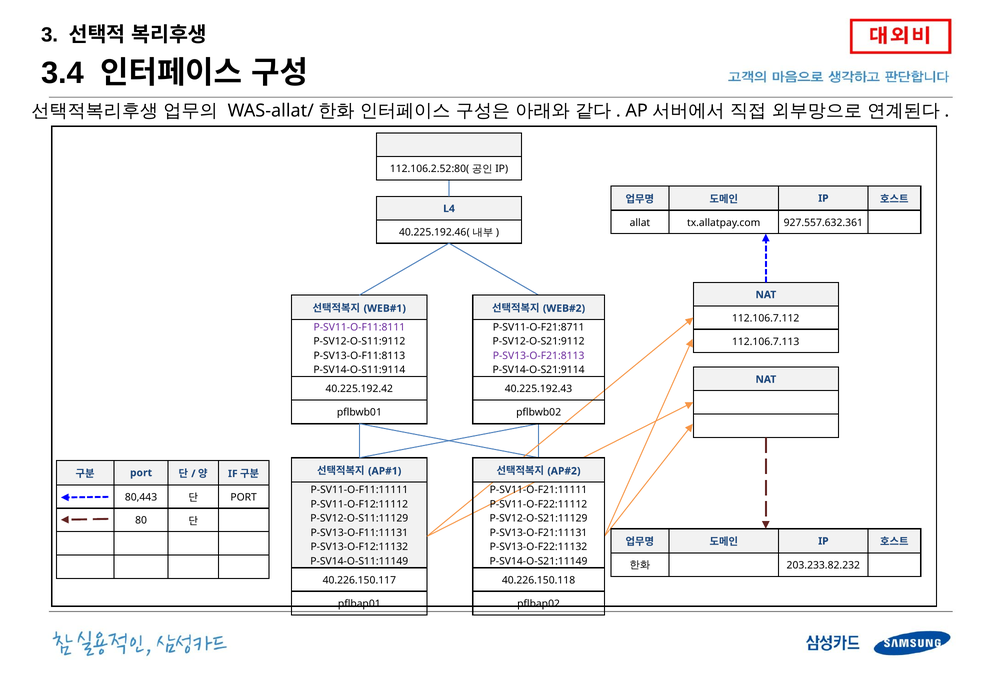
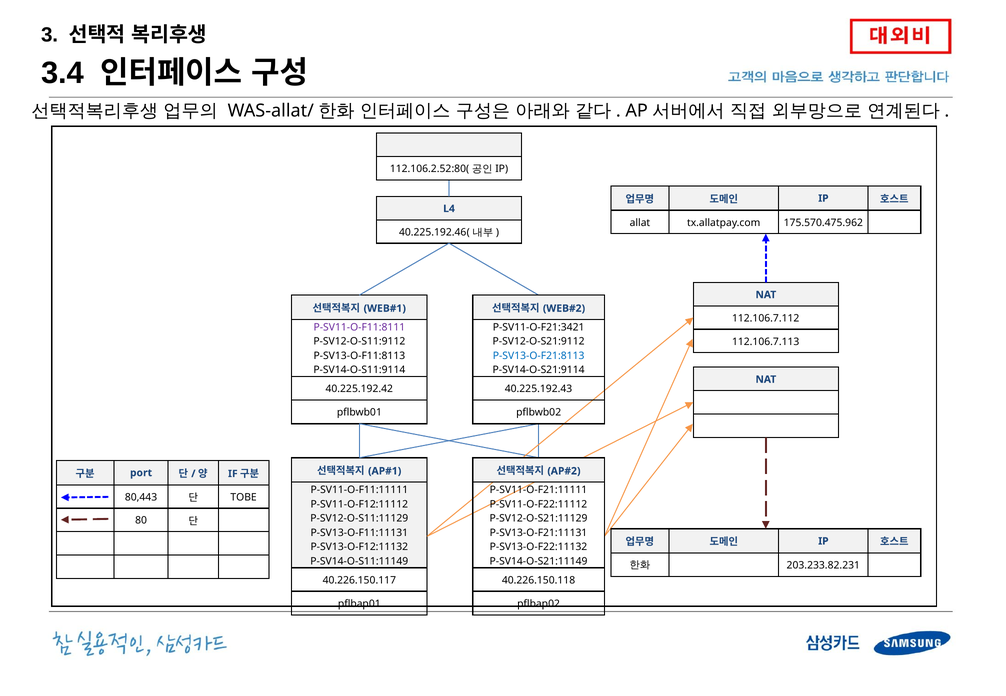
927.557.632.361: 927.557.632.361 -> 175.570.475.962
P-SV11-O-F21:8711: P-SV11-O-F21:8711 -> P-SV11-O-F21:3421
P-SV13-O-F21:8113 colour: purple -> blue
PORT at (244, 498): PORT -> TOBE
203.233.82.232: 203.233.82.232 -> 203.233.82.231
